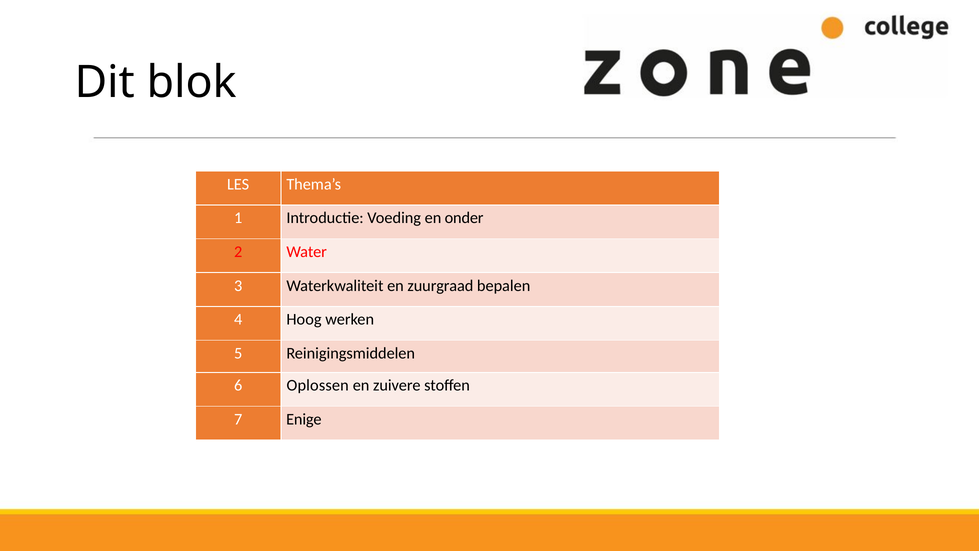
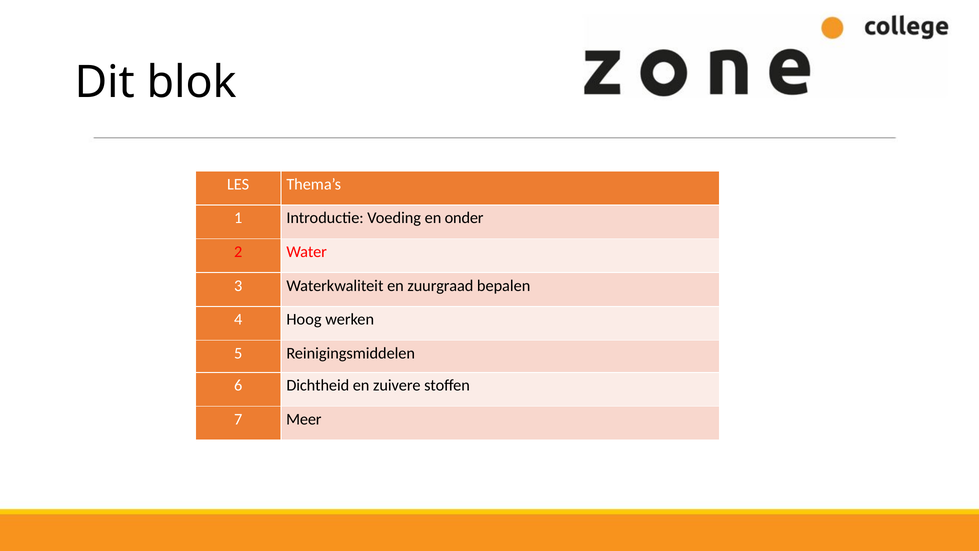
Oplossen: Oplossen -> Dichtheid
Enige: Enige -> Meer
